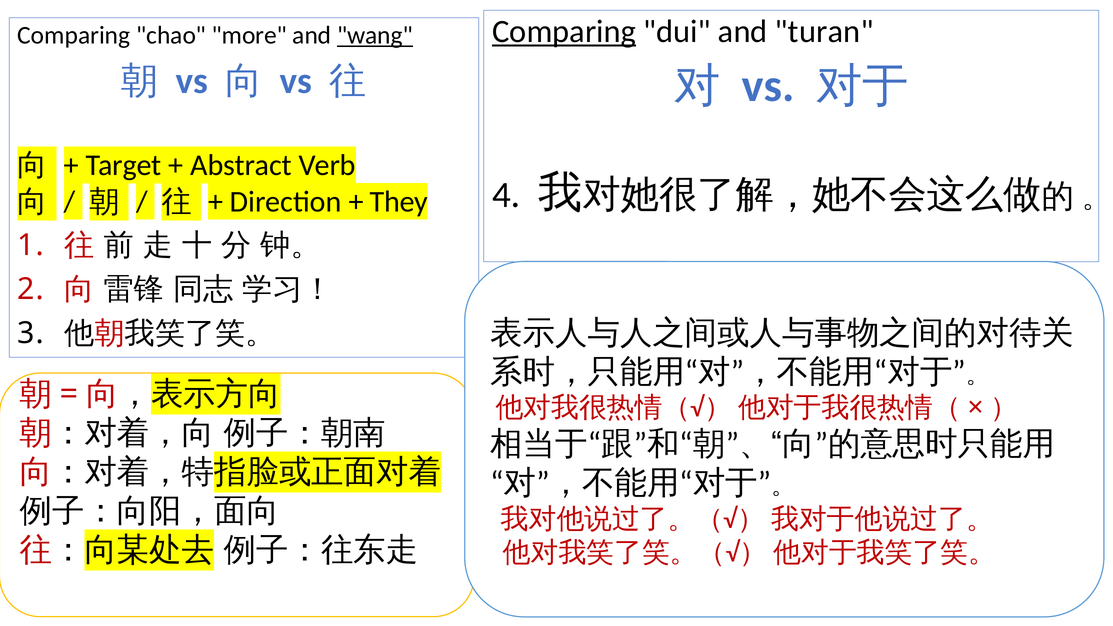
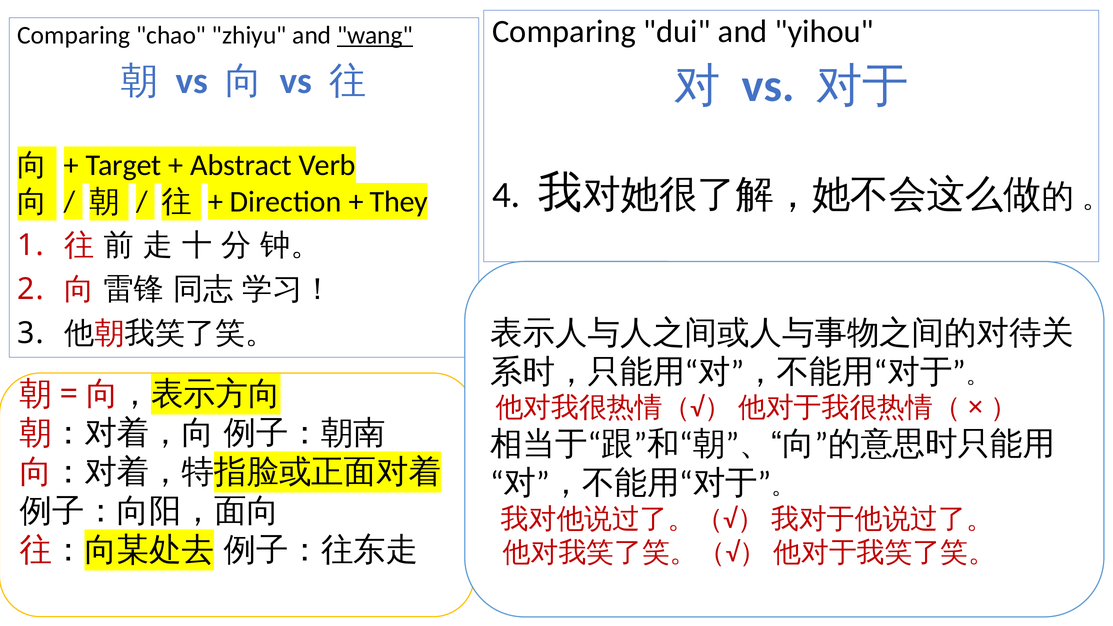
Comparing at (564, 32) underline: present -> none
turan: turan -> yihou
more: more -> zhiyu
